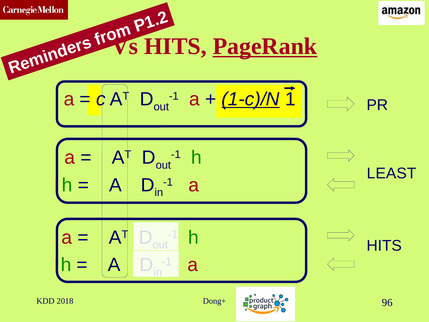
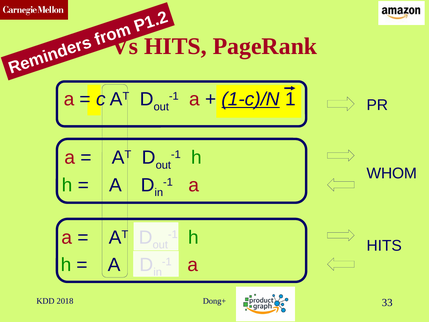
PageRank underline: present -> none
LEAST: LEAST -> WHOM
96: 96 -> 33
